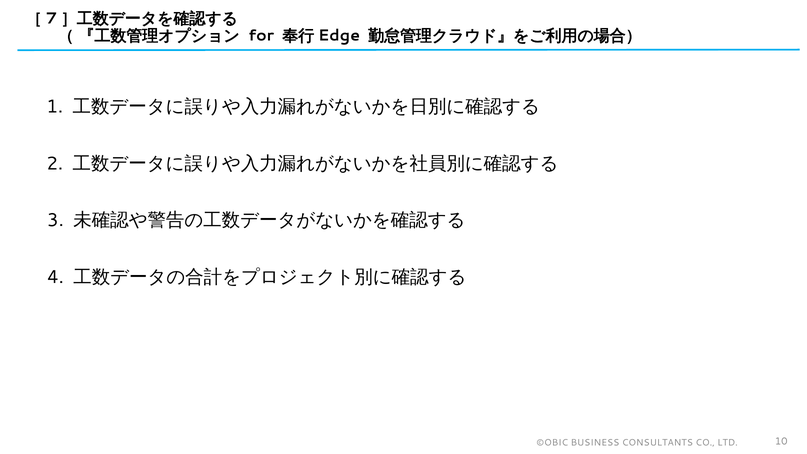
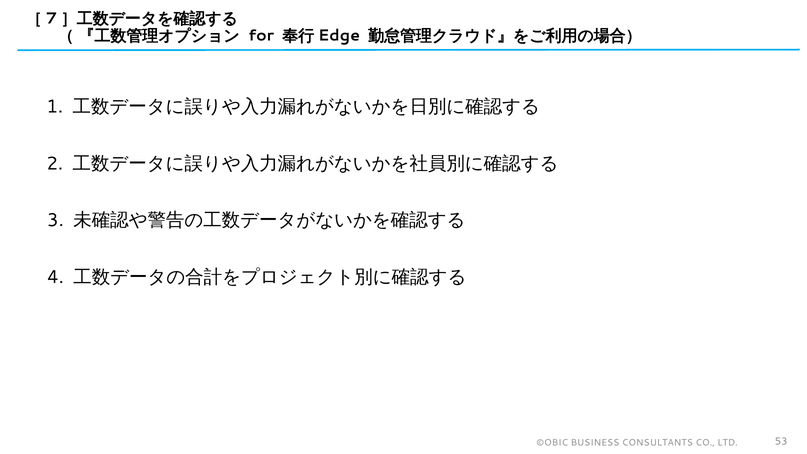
10: 10 -> 53
